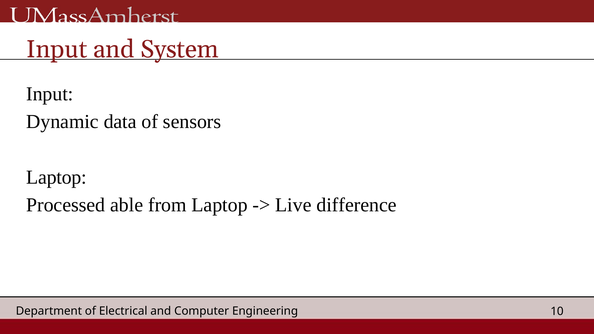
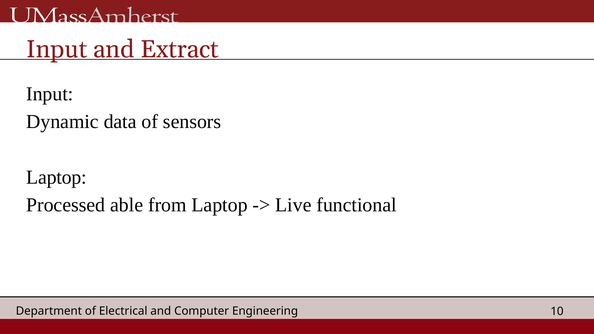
System: System -> Extract
difference: difference -> functional
